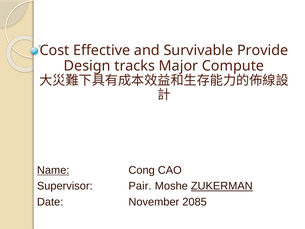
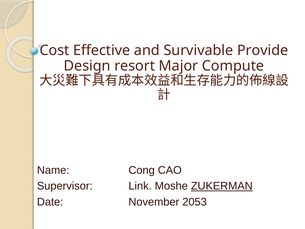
tracks: tracks -> resort
Name underline: present -> none
Pair: Pair -> Link
2085: 2085 -> 2053
